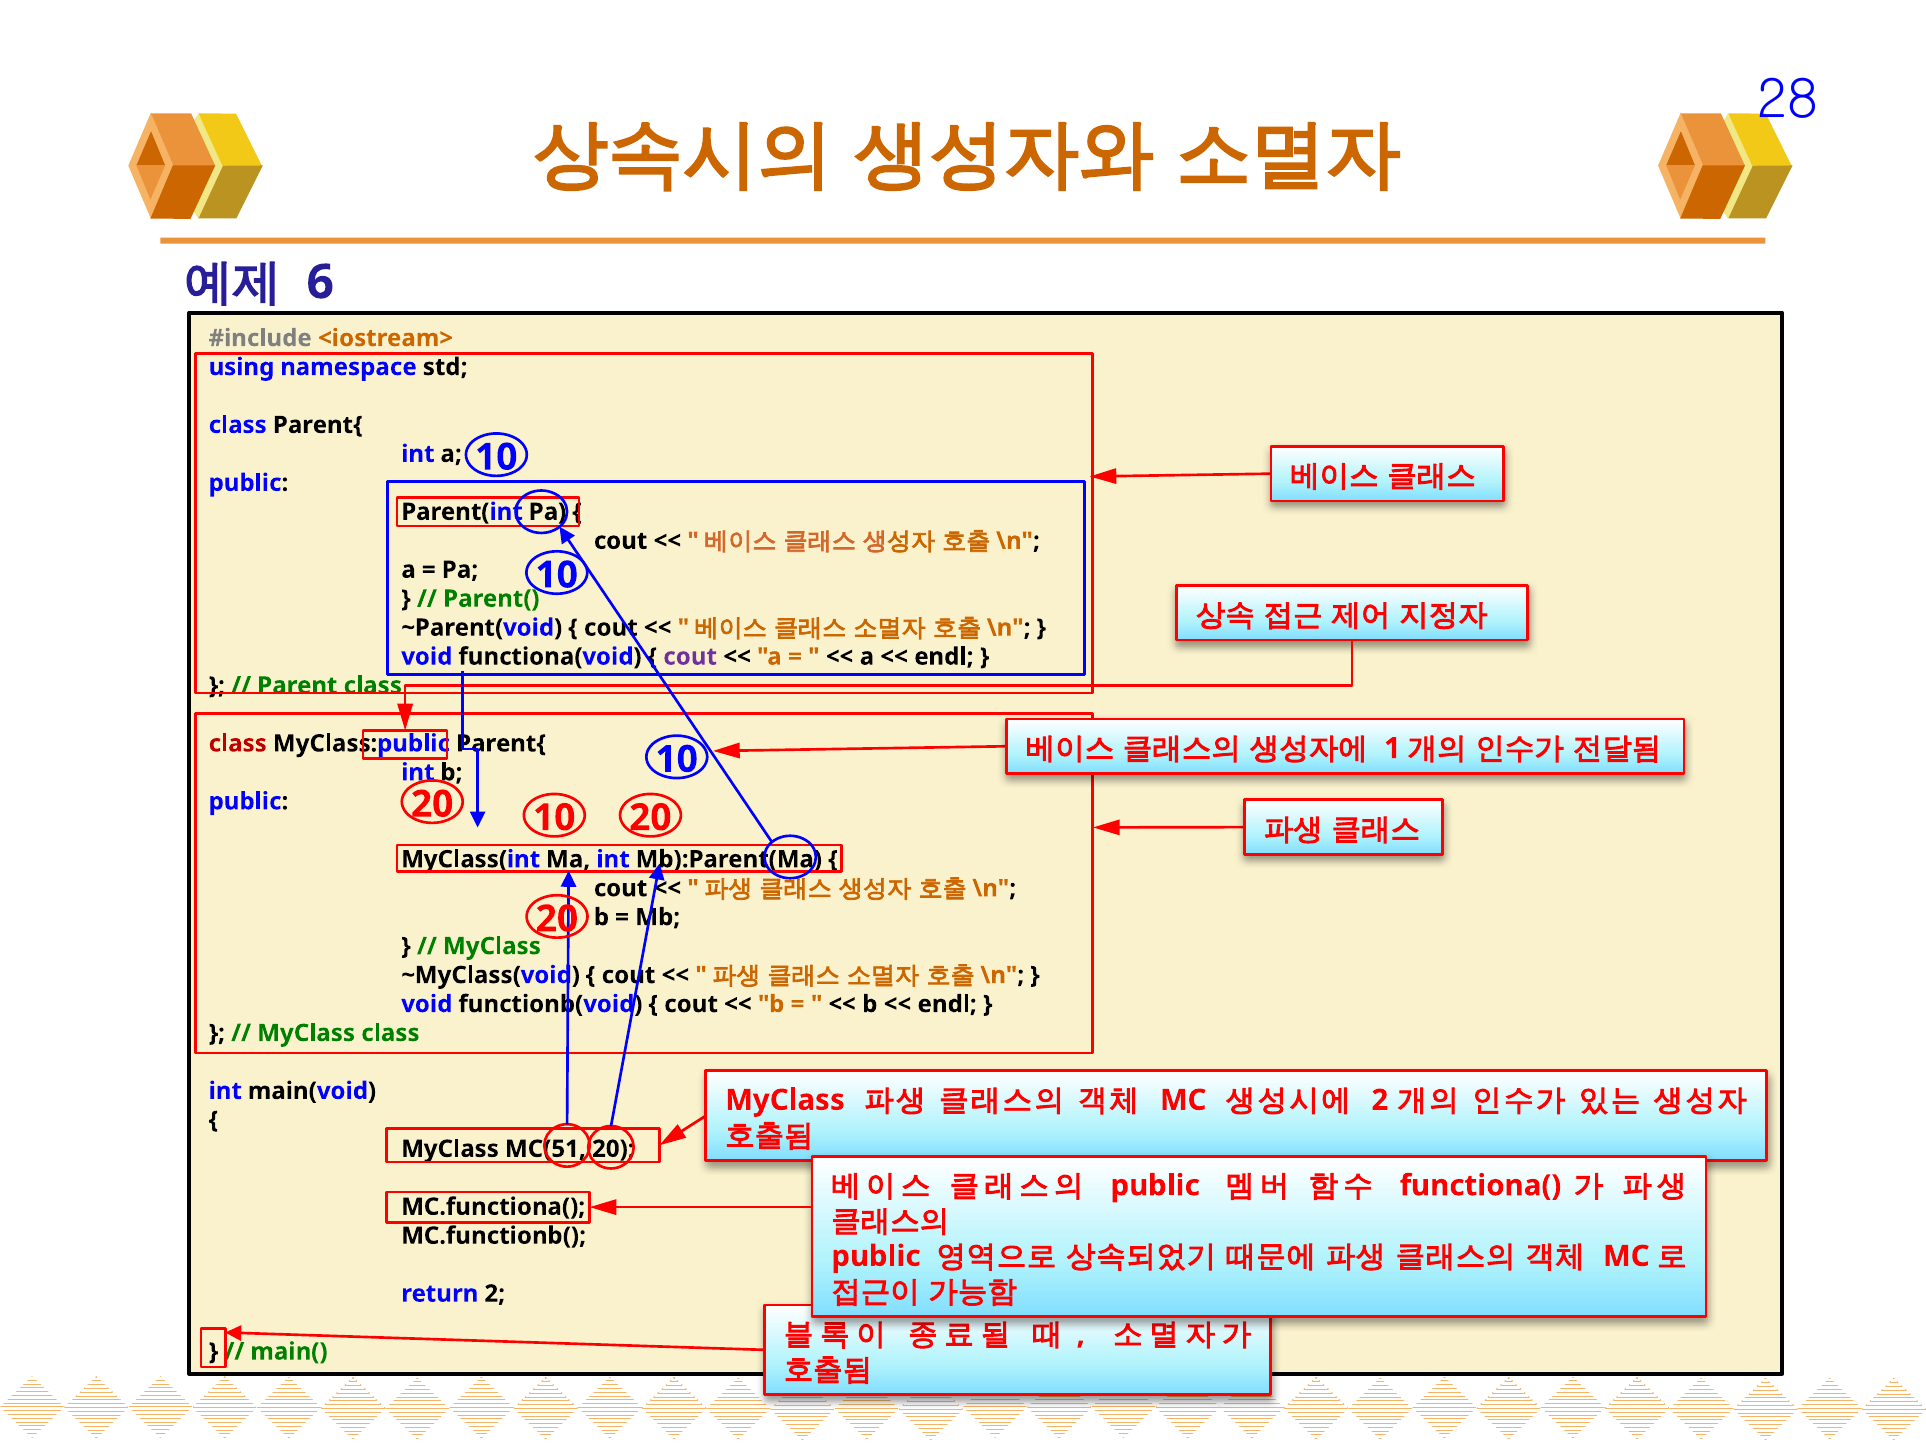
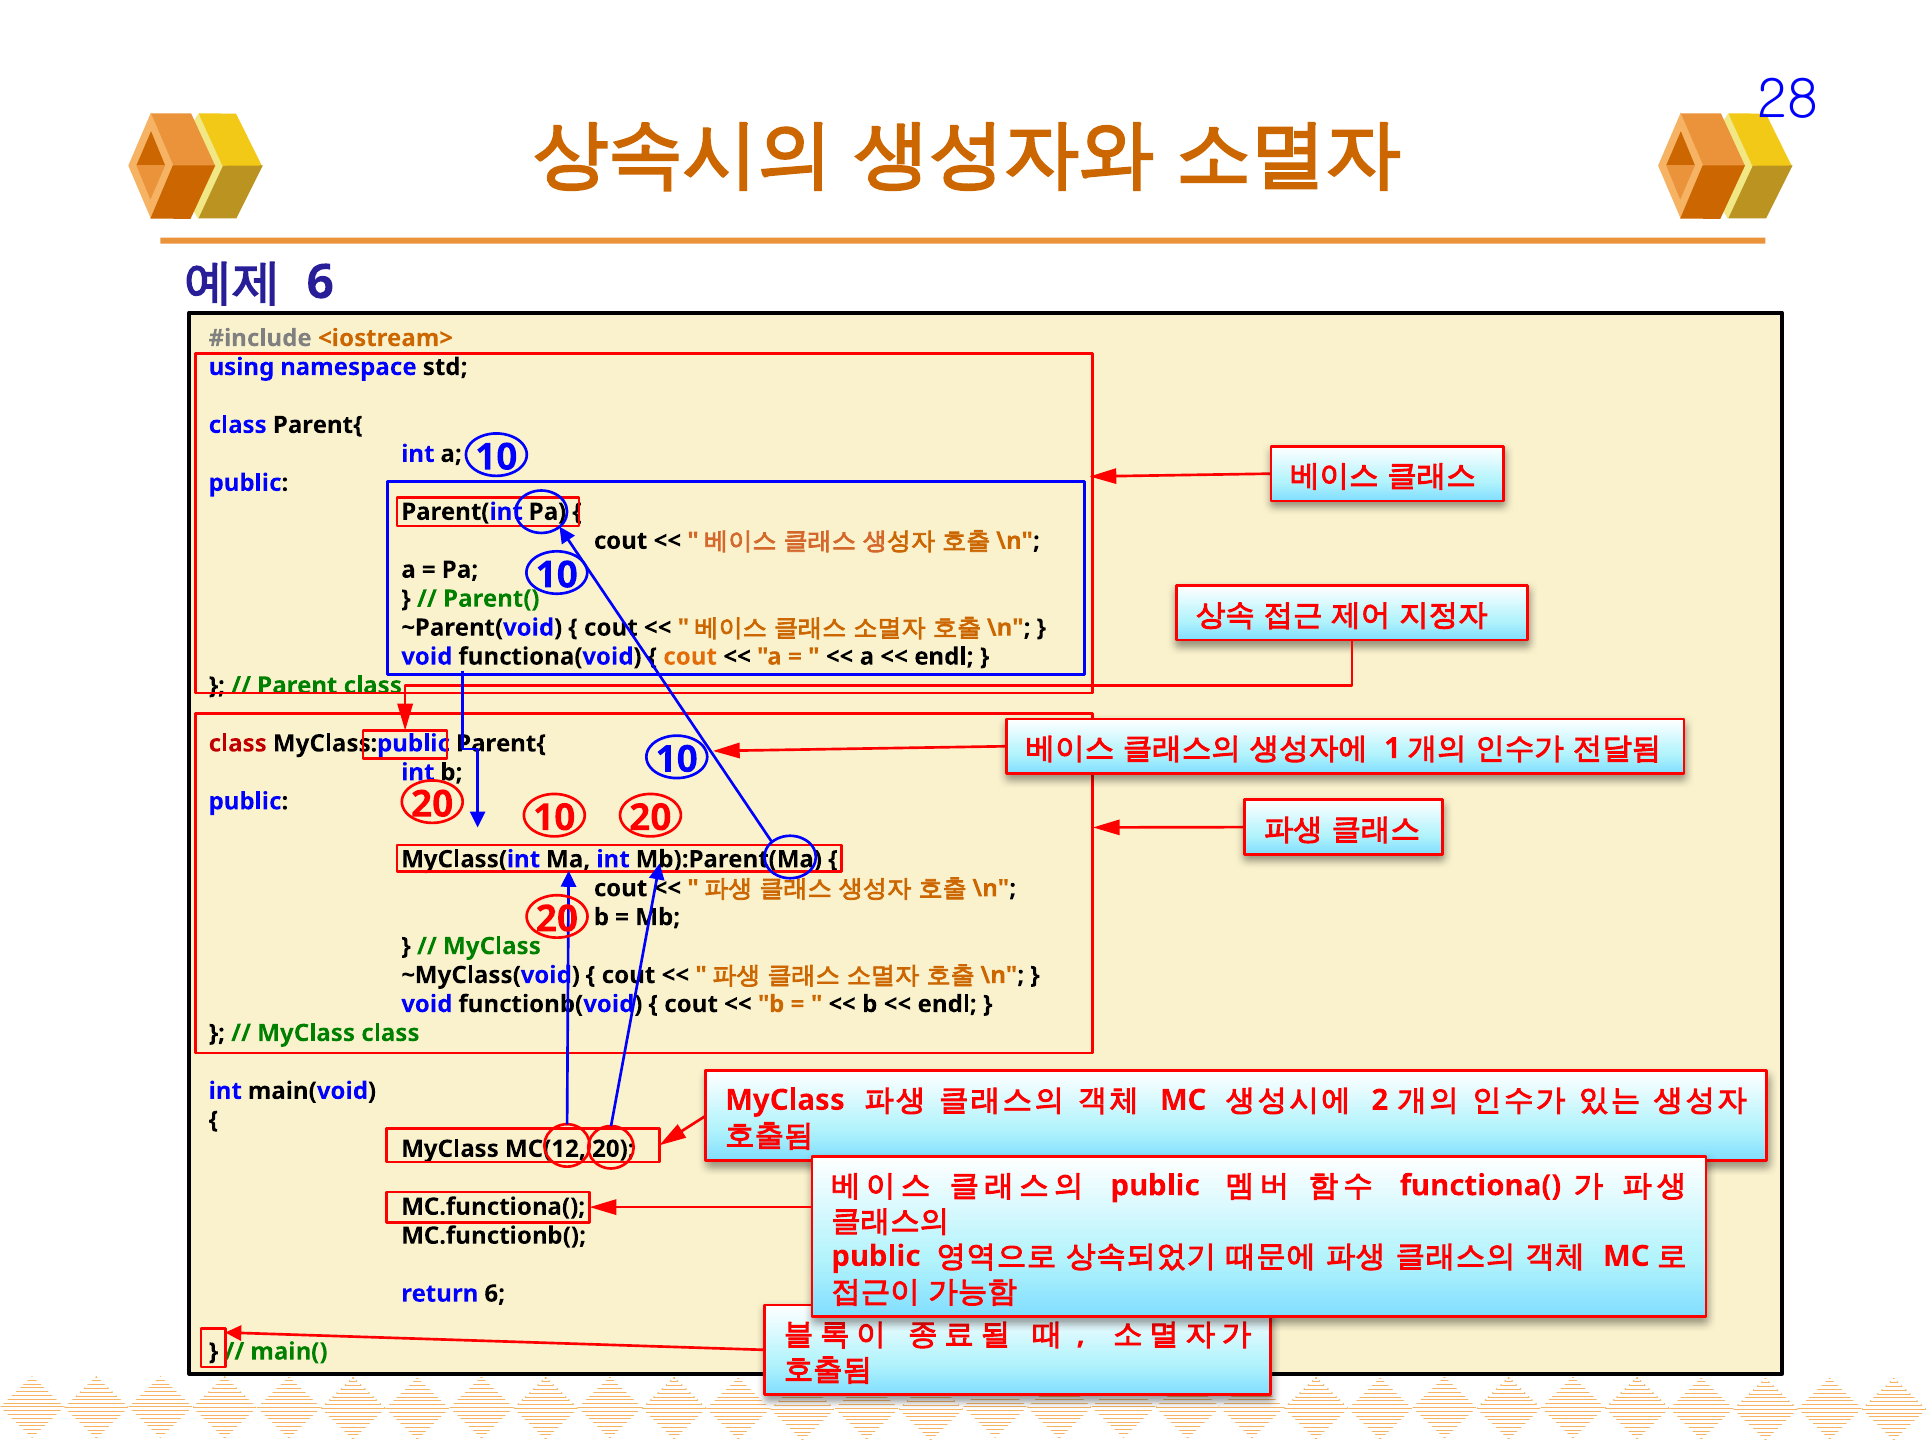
cout at (690, 657) colour: purple -> orange
MC(51: MC(51 -> MC(12
return 2: 2 -> 6
